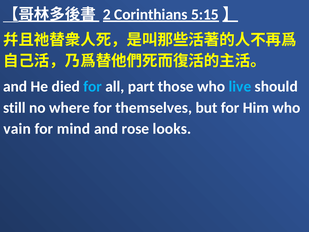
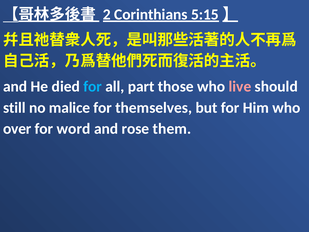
live colour: light blue -> pink
where: where -> malice
vain: vain -> over
mind: mind -> word
looks: looks -> them
